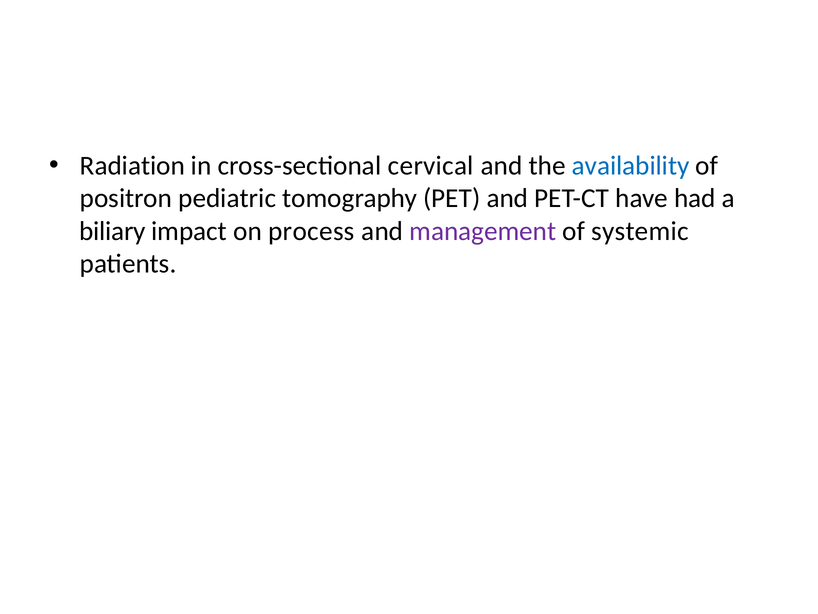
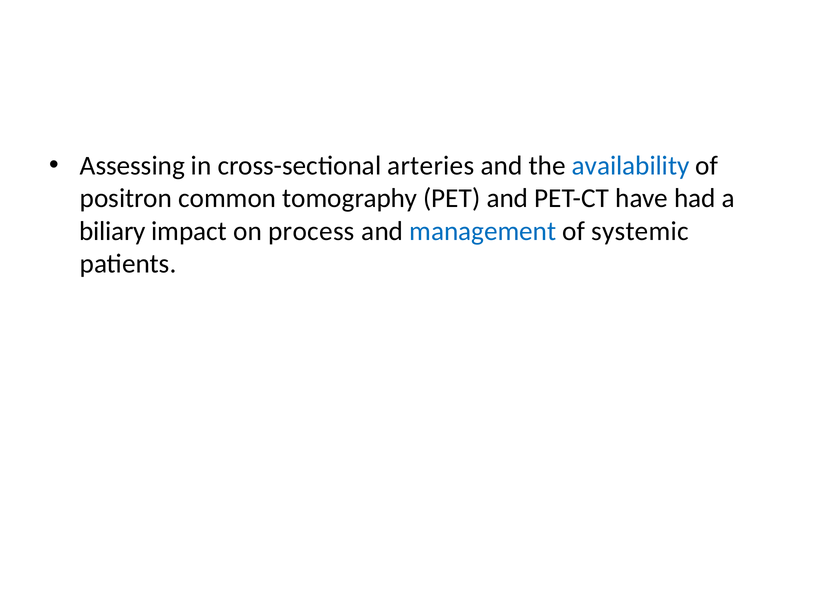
Radiation: Radiation -> Assessing
cervical: cervical -> arteries
pediatric: pediatric -> common
management colour: purple -> blue
